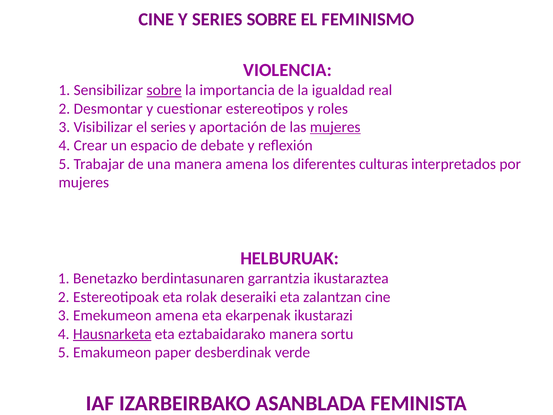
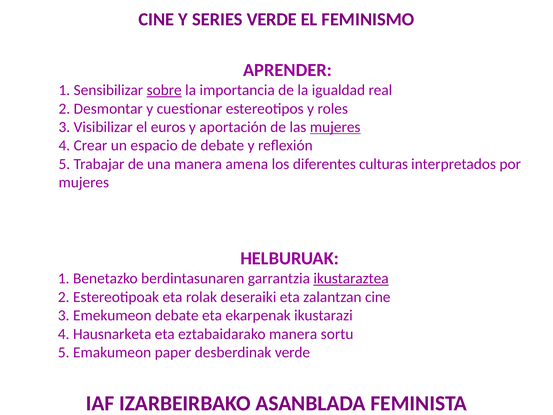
SERIES SOBRE: SOBRE -> VERDE
VIOLENCIA: VIOLENCIA -> APRENDER
el series: series -> euros
ikustaraztea underline: none -> present
Emekumeon amena: amena -> debate
Hausnarketa underline: present -> none
